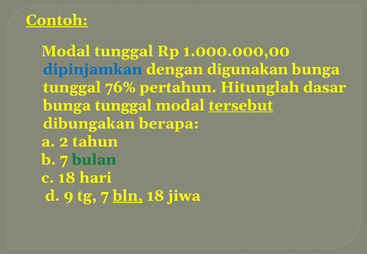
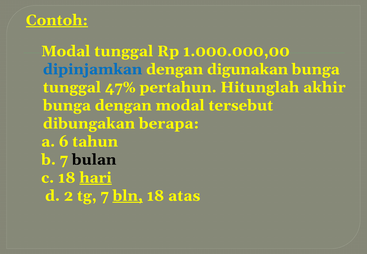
76%: 76% -> 47%
dasar: dasar -> akhir
tunggal at (123, 105): tunggal -> dengan
tersebut underline: present -> none
2: 2 -> 6
bulan colour: green -> black
hari underline: none -> present
9: 9 -> 2
jiwa: jiwa -> atas
